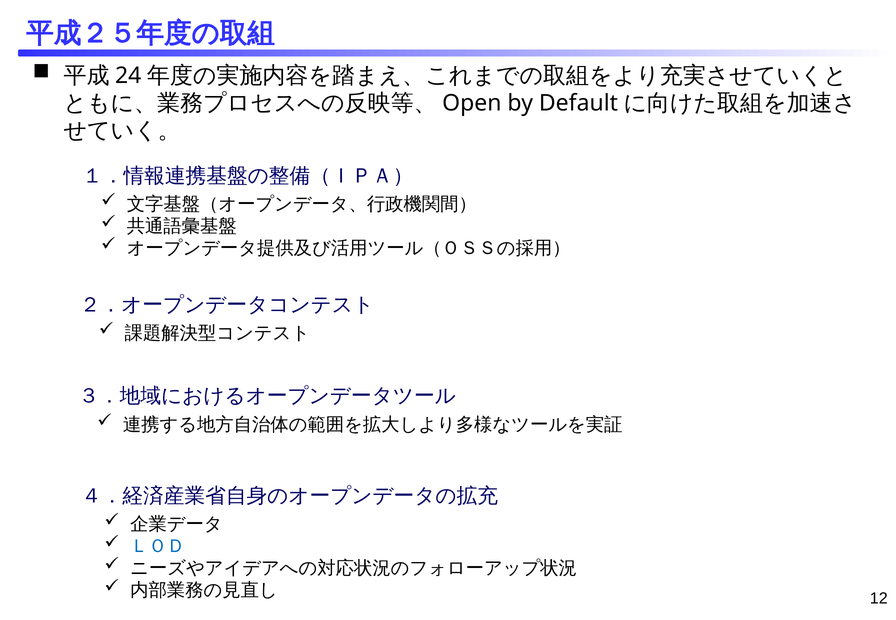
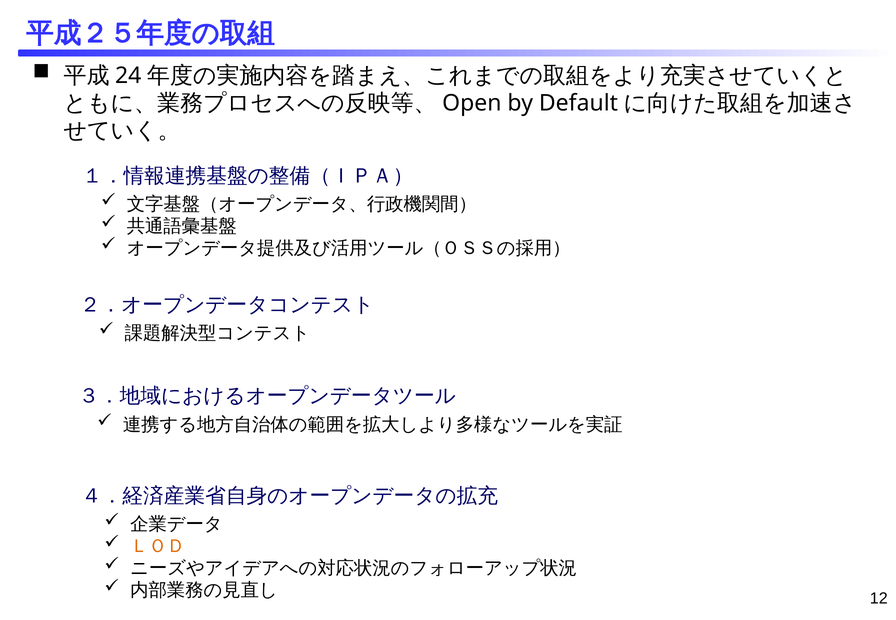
ＬＯＤ colour: blue -> orange
